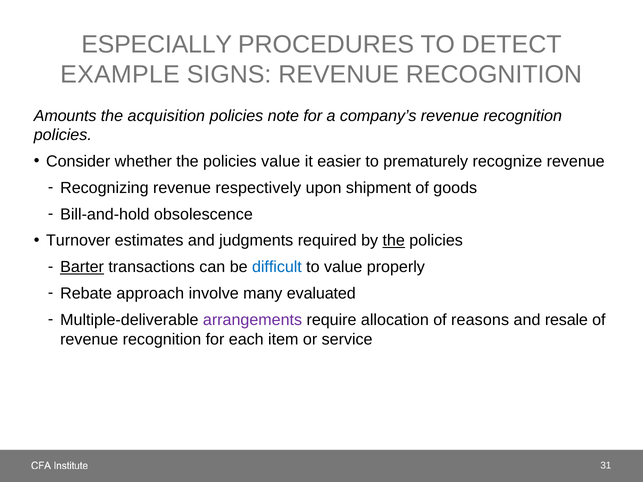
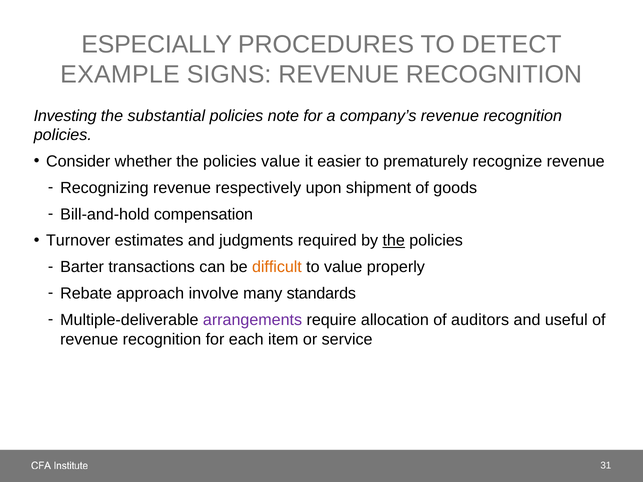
Amounts: Amounts -> Investing
acquisition: acquisition -> substantial
obsolescence: obsolescence -> compensation
Barter underline: present -> none
difficult colour: blue -> orange
evaluated: evaluated -> standards
reasons: reasons -> auditors
resale: resale -> useful
